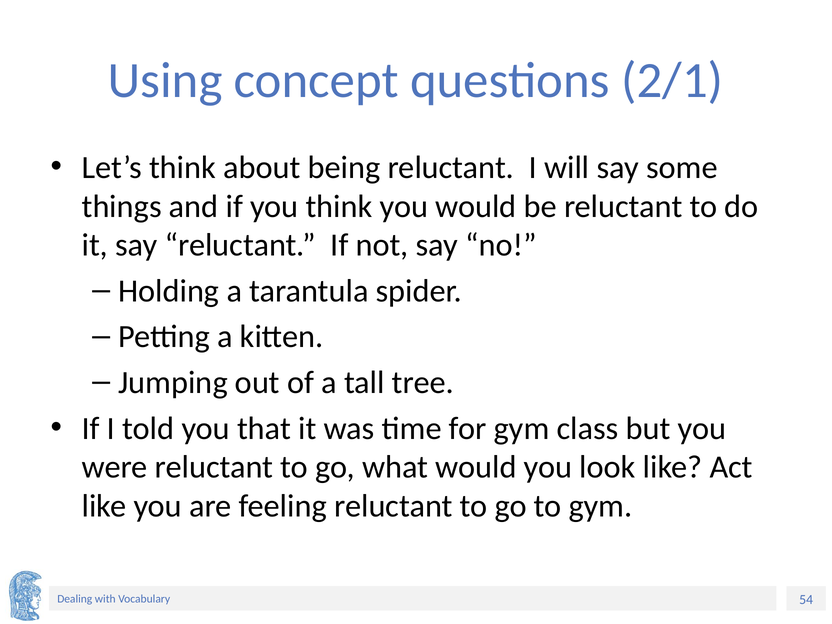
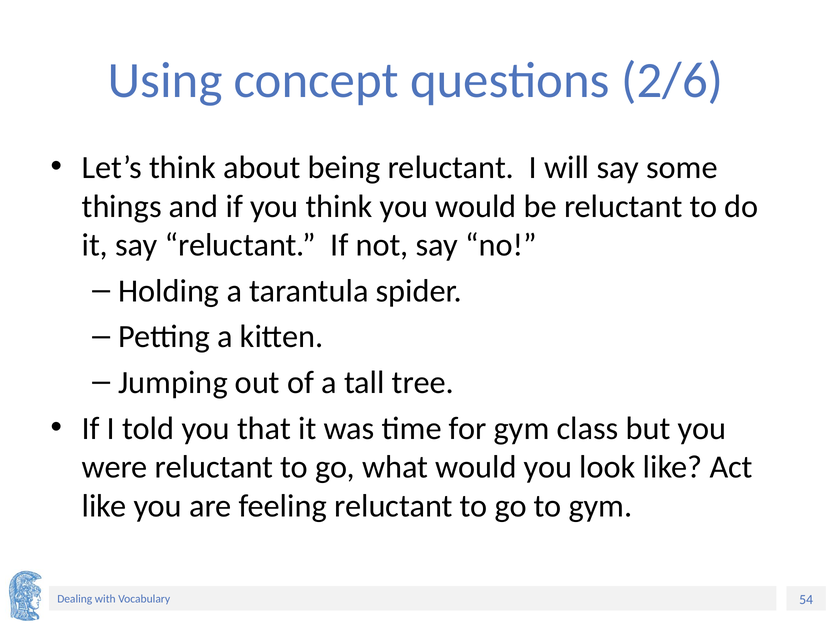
2/1: 2/1 -> 2/6
